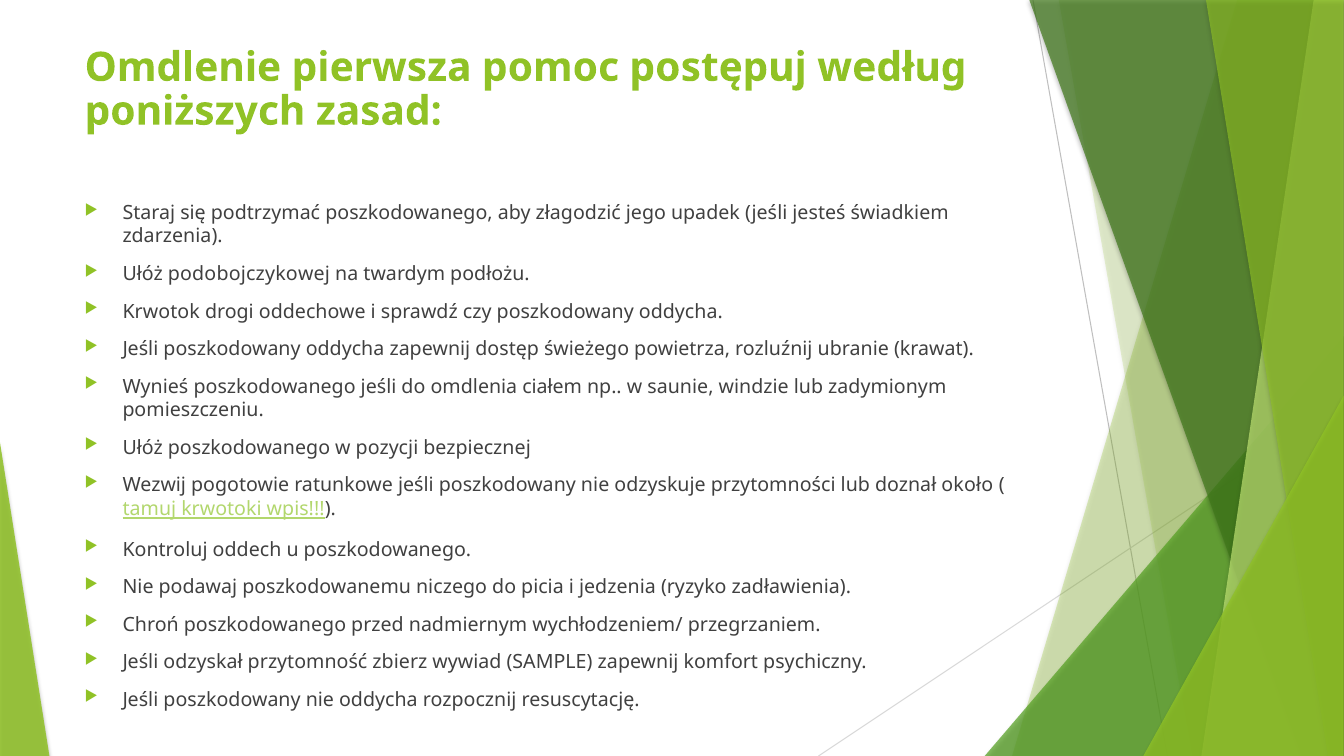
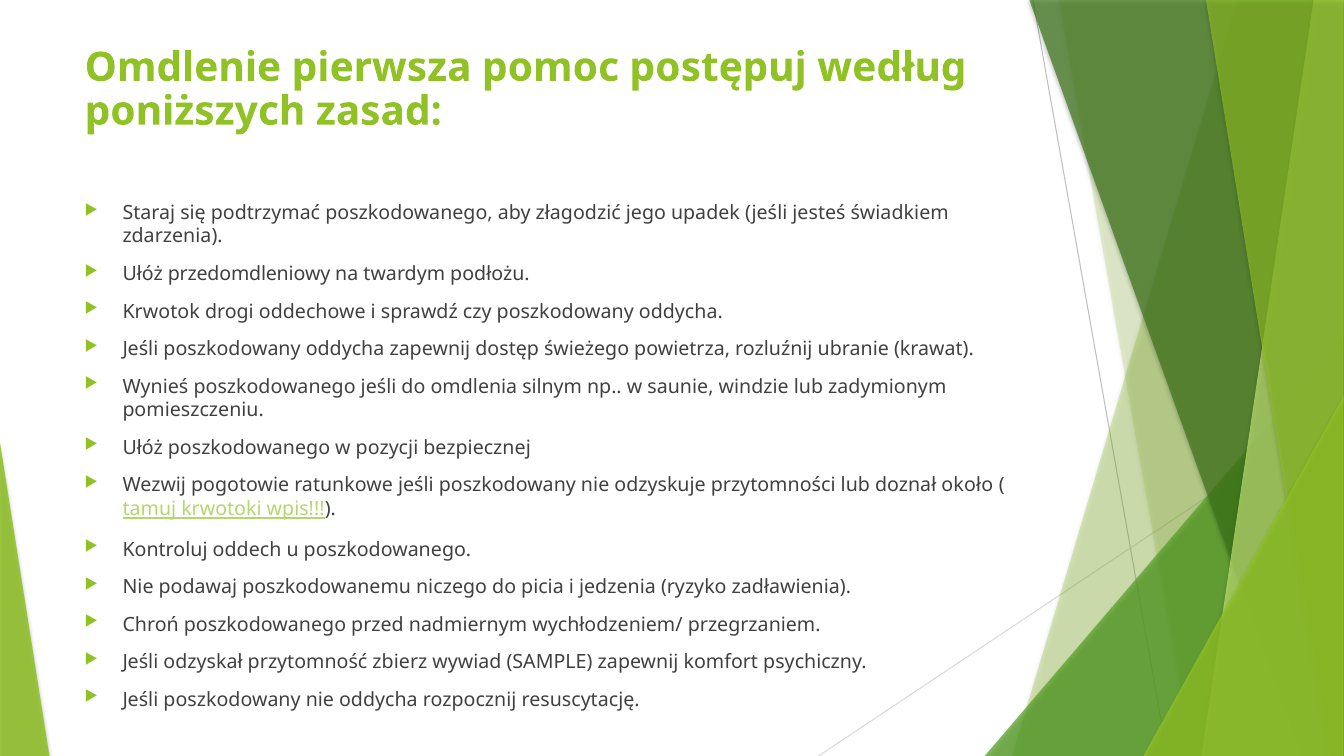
podobojczykowej: podobojczykowej -> przedomdleniowy
ciałem: ciałem -> silnym
